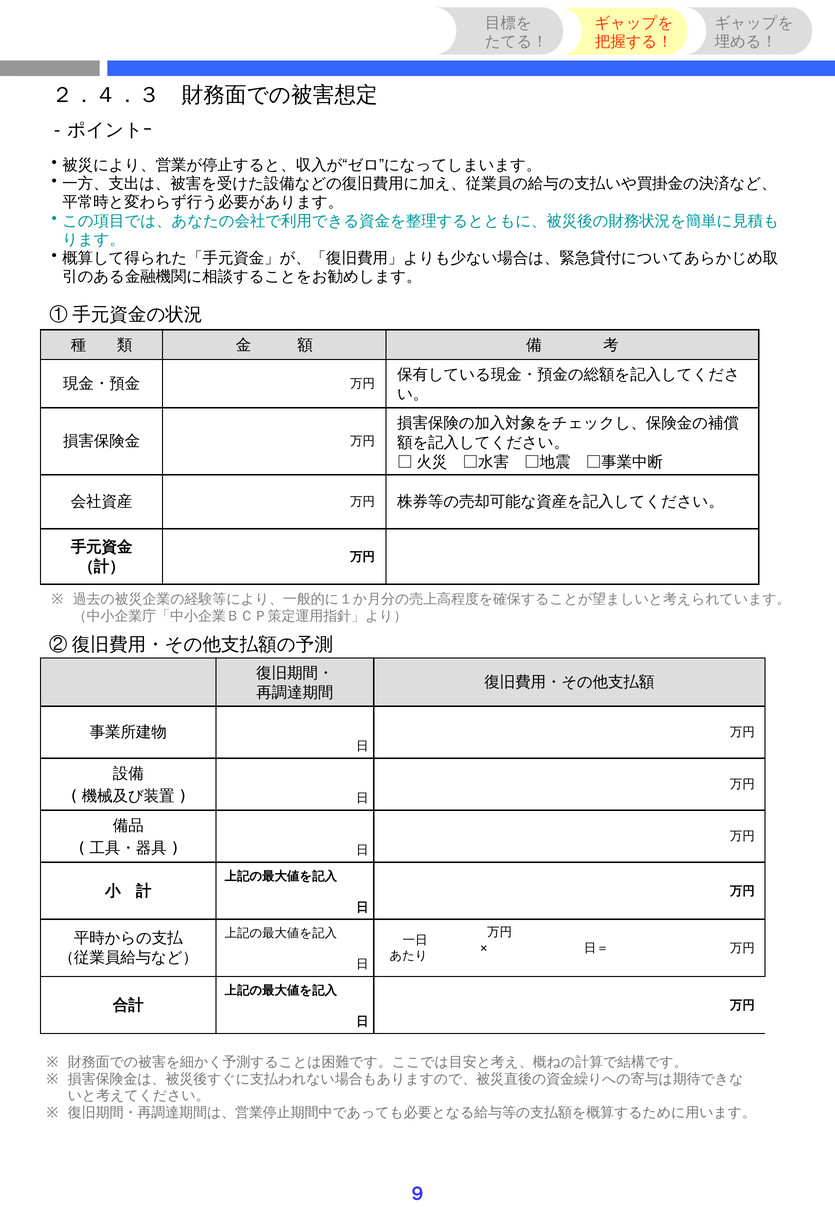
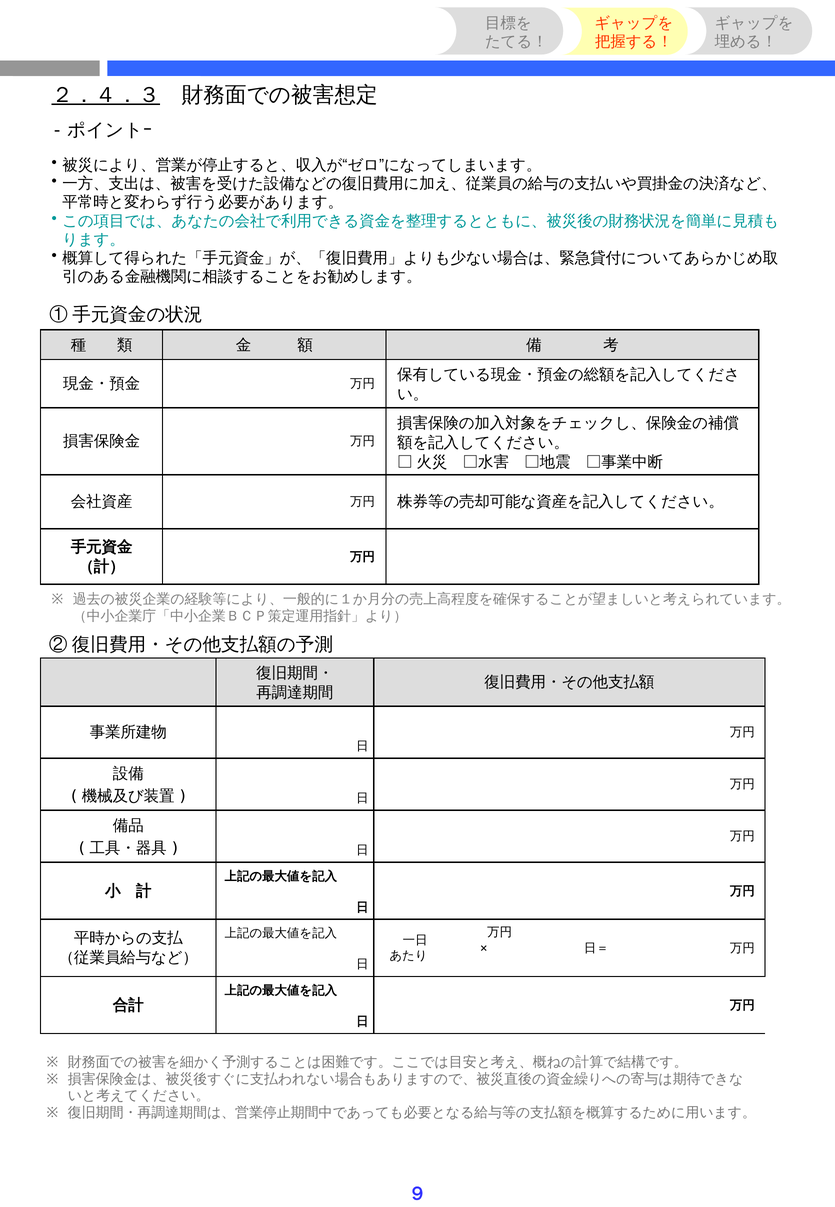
２．４．３ underline: none -> present
